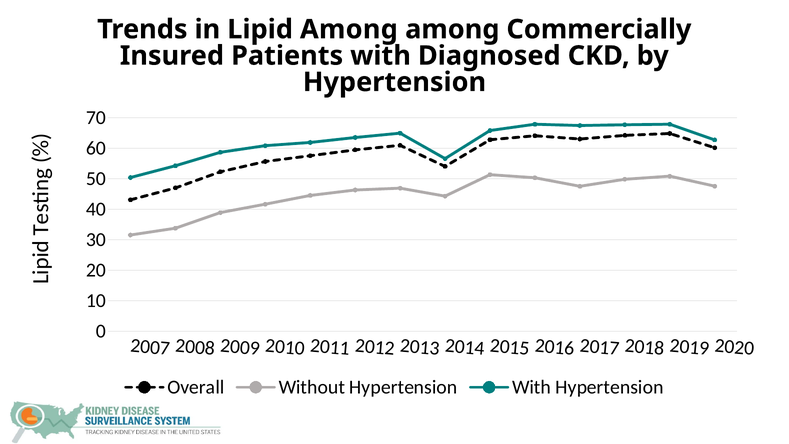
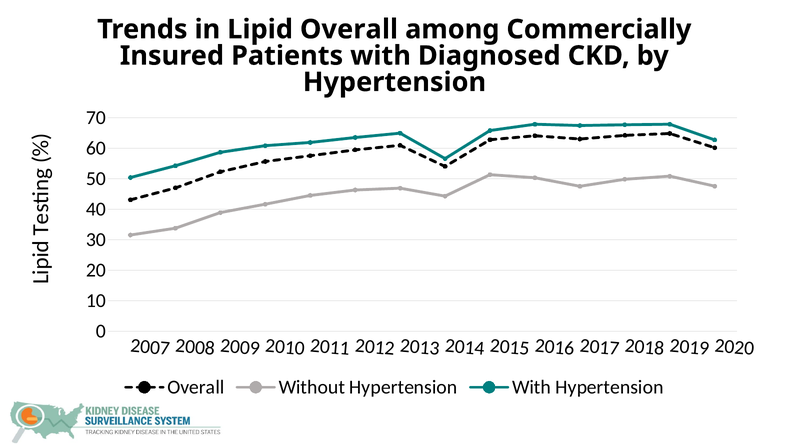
Lipid Among: Among -> Overall
